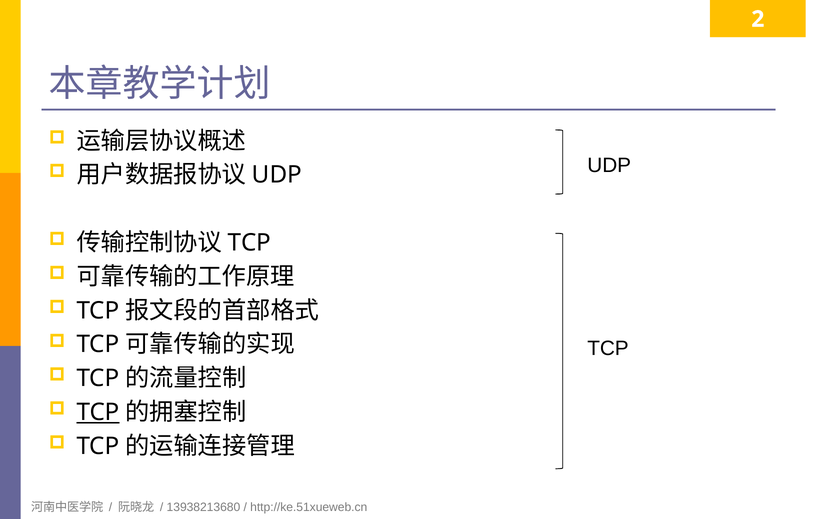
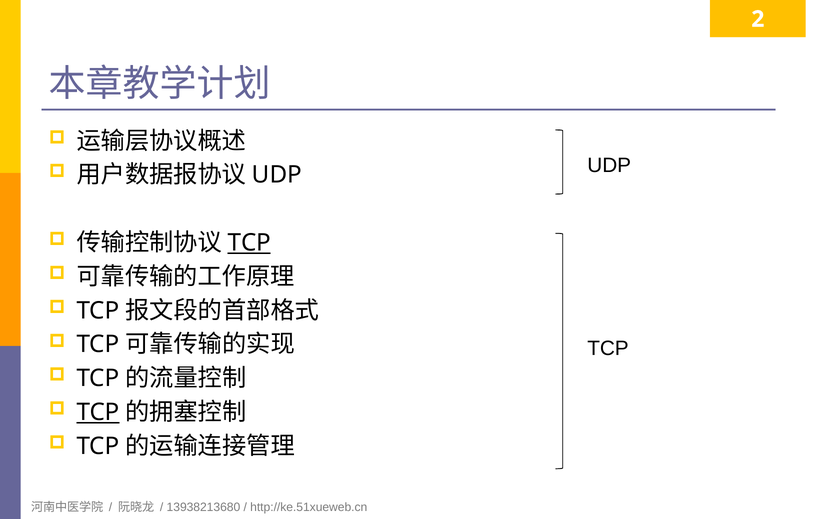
TCP at (249, 243) underline: none -> present
